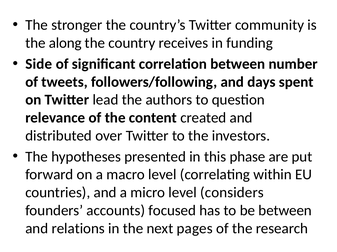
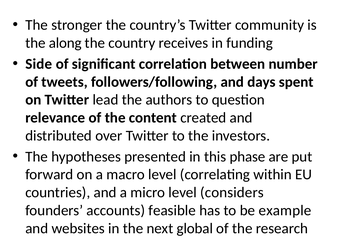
focused: focused -> feasible
be between: between -> example
relations: relations -> websites
pages: pages -> global
